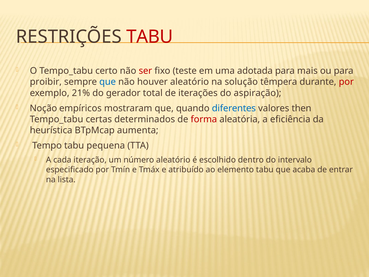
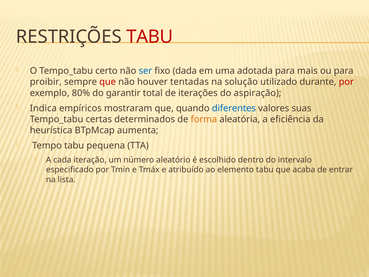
ser colour: red -> blue
teste: teste -> dada
que at (108, 82) colour: blue -> red
houver aleatório: aleatório -> tentadas
têmpera: têmpera -> utilizado
21%: 21% -> 80%
gerador: gerador -> garantir
Noção: Noção -> Indica
then: then -> suas
forma colour: red -> orange
